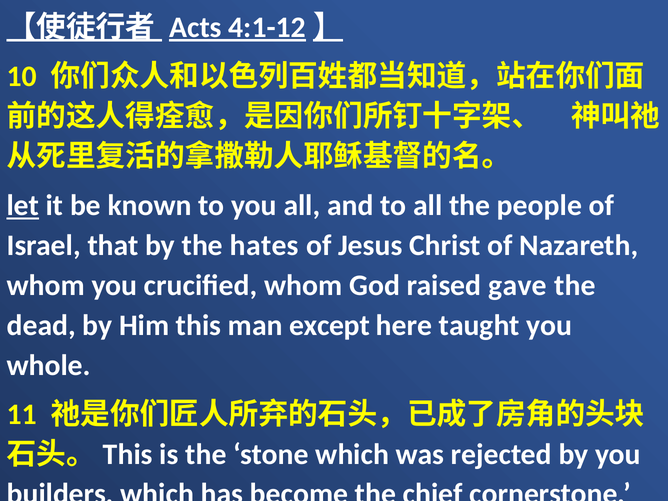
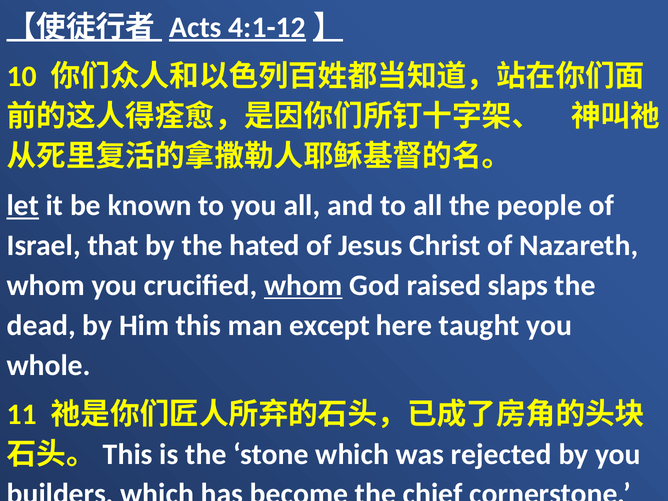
hates: hates -> hated
whom at (303, 285) underline: none -> present
gave: gave -> slaps
